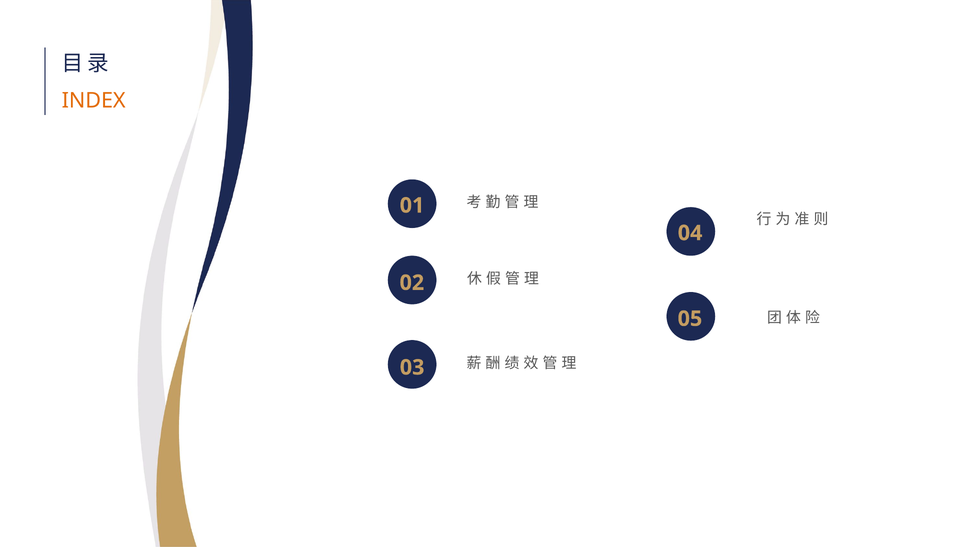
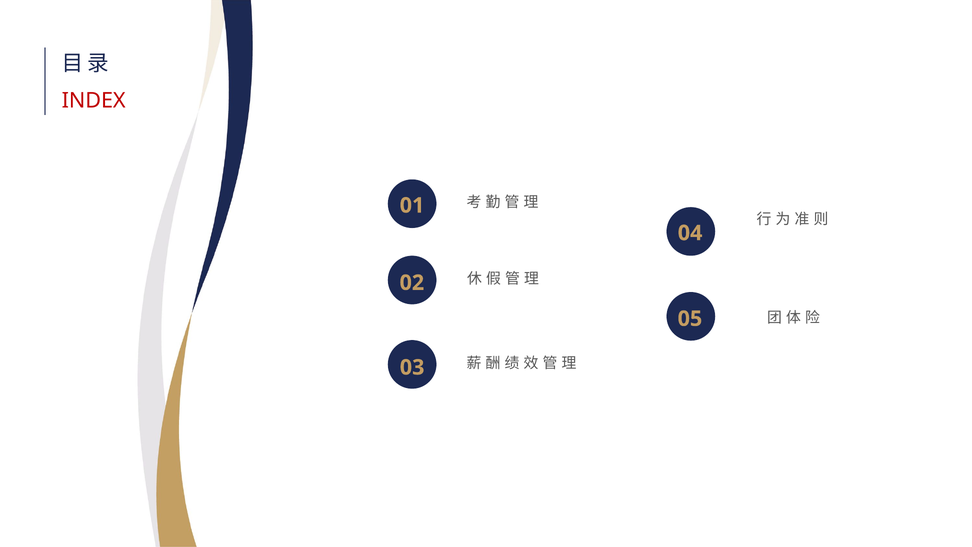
INDEX colour: orange -> red
